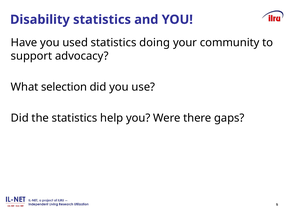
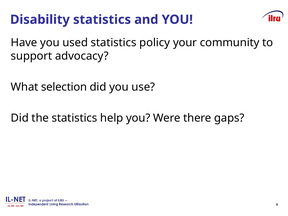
doing: doing -> policy
